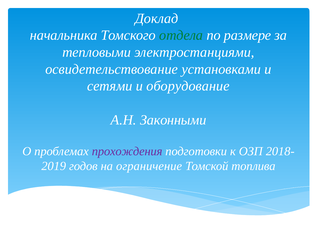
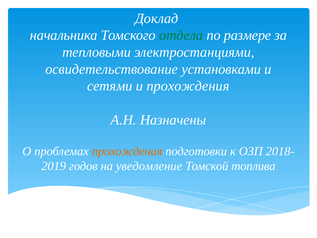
и оборудование: оборудование -> прохождения
Законными: Законными -> Назначены
прохождения at (127, 151) colour: purple -> orange
ограничение: ограничение -> уведомление
